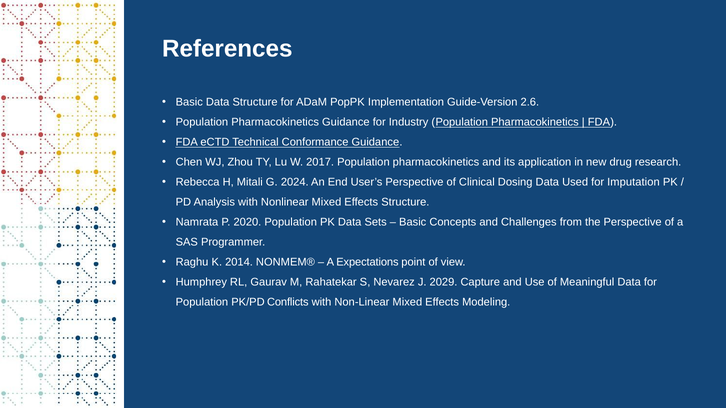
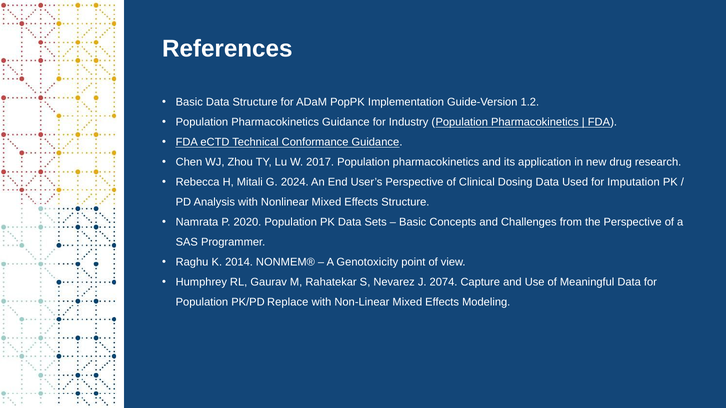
2.6: 2.6 -> 1.2
Expectations: Expectations -> Genotoxicity
2029: 2029 -> 2074
Conflicts: Conflicts -> Replace
